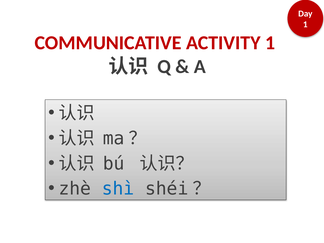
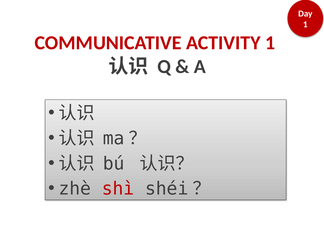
shì colour: blue -> red
